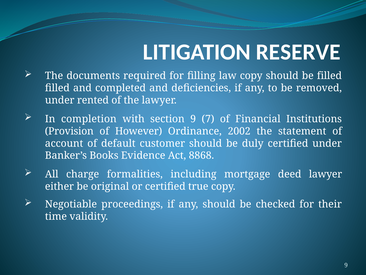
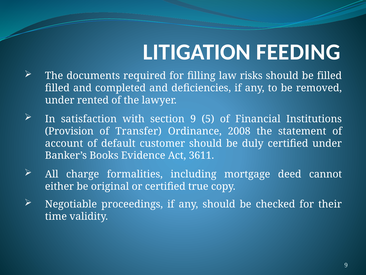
RESERVE: RESERVE -> FEEDING
law copy: copy -> risks
completion: completion -> satisfaction
7: 7 -> 5
However: However -> Transfer
2002: 2002 -> 2008
8868: 8868 -> 3611
deed lawyer: lawyer -> cannot
